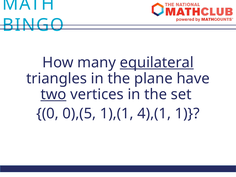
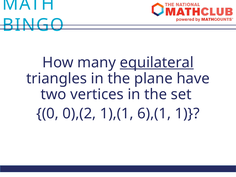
two underline: present -> none
0),(5: 0),(5 -> 0),(2
4),(1: 4),(1 -> 6),(1
